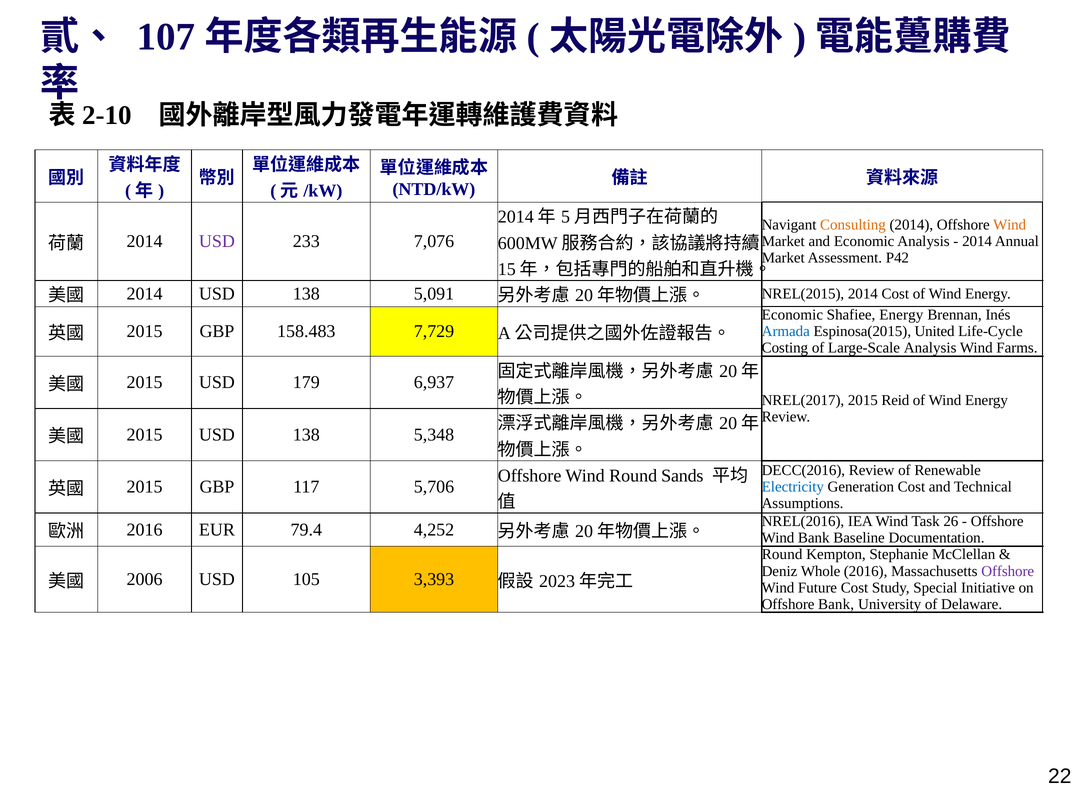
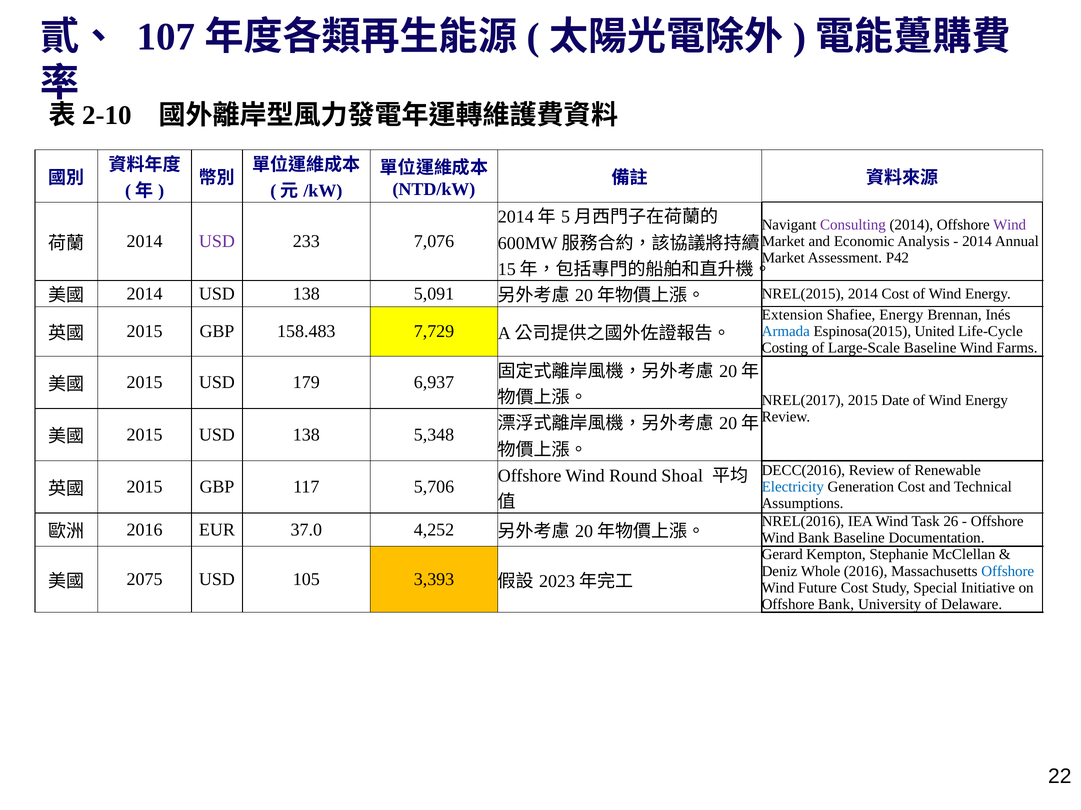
Consulting colour: orange -> purple
Wind at (1010, 225) colour: orange -> purple
Economic at (792, 315): Economic -> Extension
Large-Scale Analysis: Analysis -> Baseline
Reid: Reid -> Date
Sands: Sands -> Shoal
79.4: 79.4 -> 37.0
Round at (782, 555): Round -> Gerard
Offshore at (1008, 572) colour: purple -> blue
2006: 2006 -> 2075
